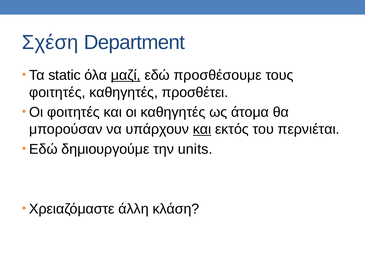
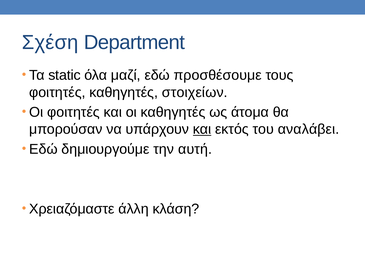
μαζί underline: present -> none
προσθέτει: προσθέτει -> στοιχείων
περνιέται: περνιέται -> αναλάβει
units: units -> αυτή
